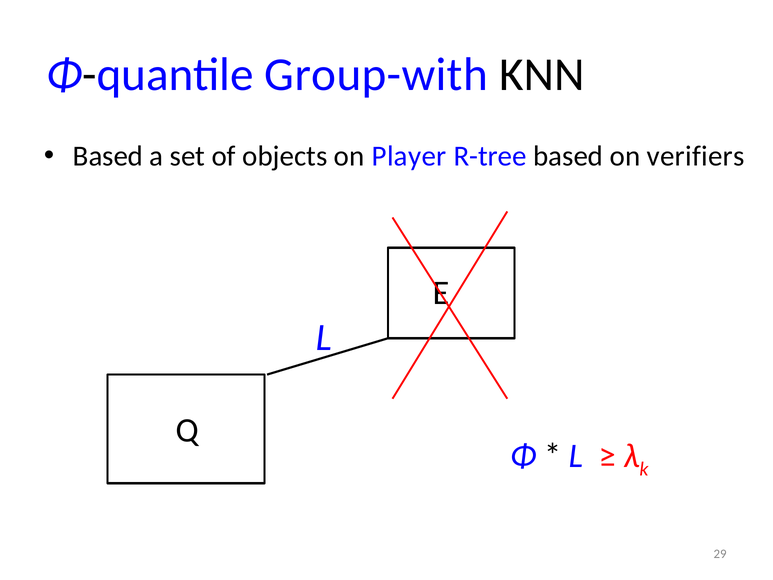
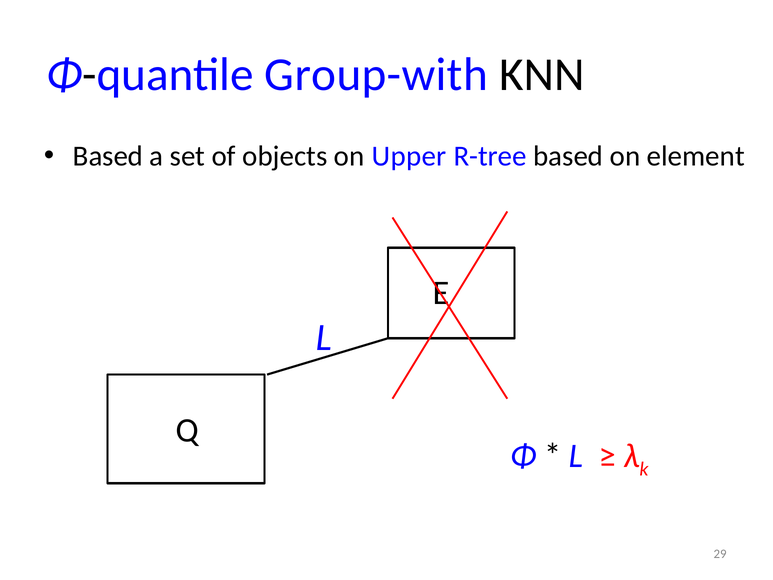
Player: Player -> Upper
verifiers: verifiers -> element
